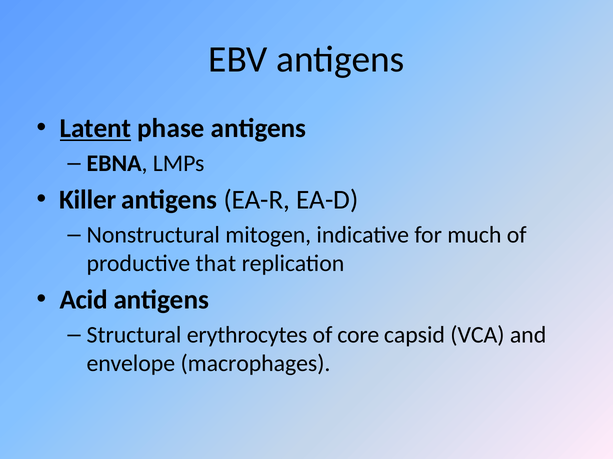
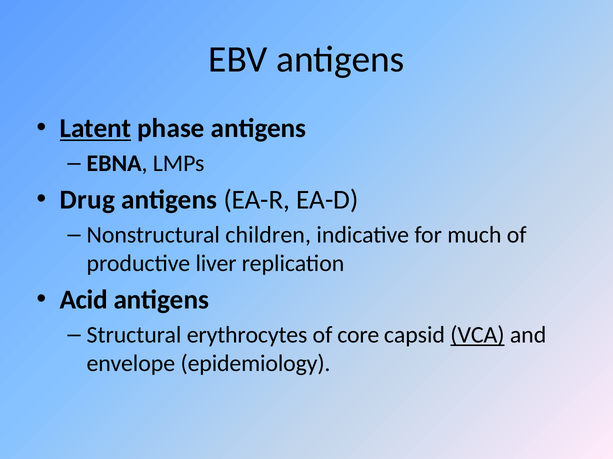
Killer: Killer -> Drug
mitogen: mitogen -> children
that: that -> liver
VCA underline: none -> present
macrophages: macrophages -> epidemiology
